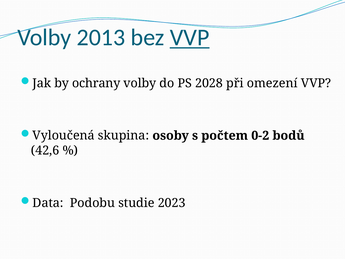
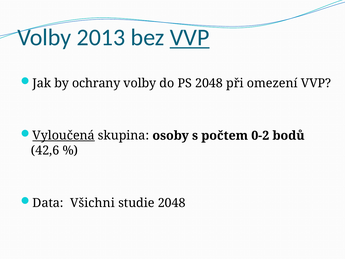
PS 2028: 2028 -> 2048
Vyloučená underline: none -> present
Podobu: Podobu -> Všichni
studie 2023: 2023 -> 2048
